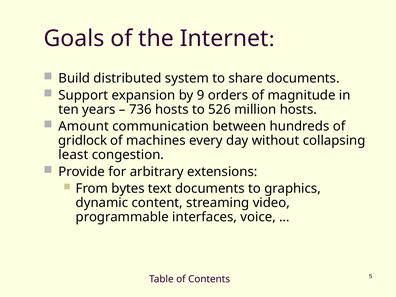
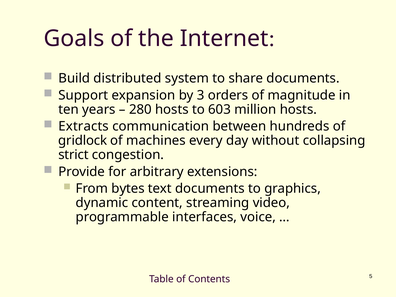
9: 9 -> 3
736: 736 -> 280
526: 526 -> 603
Amount: Amount -> Extracts
least: least -> strict
